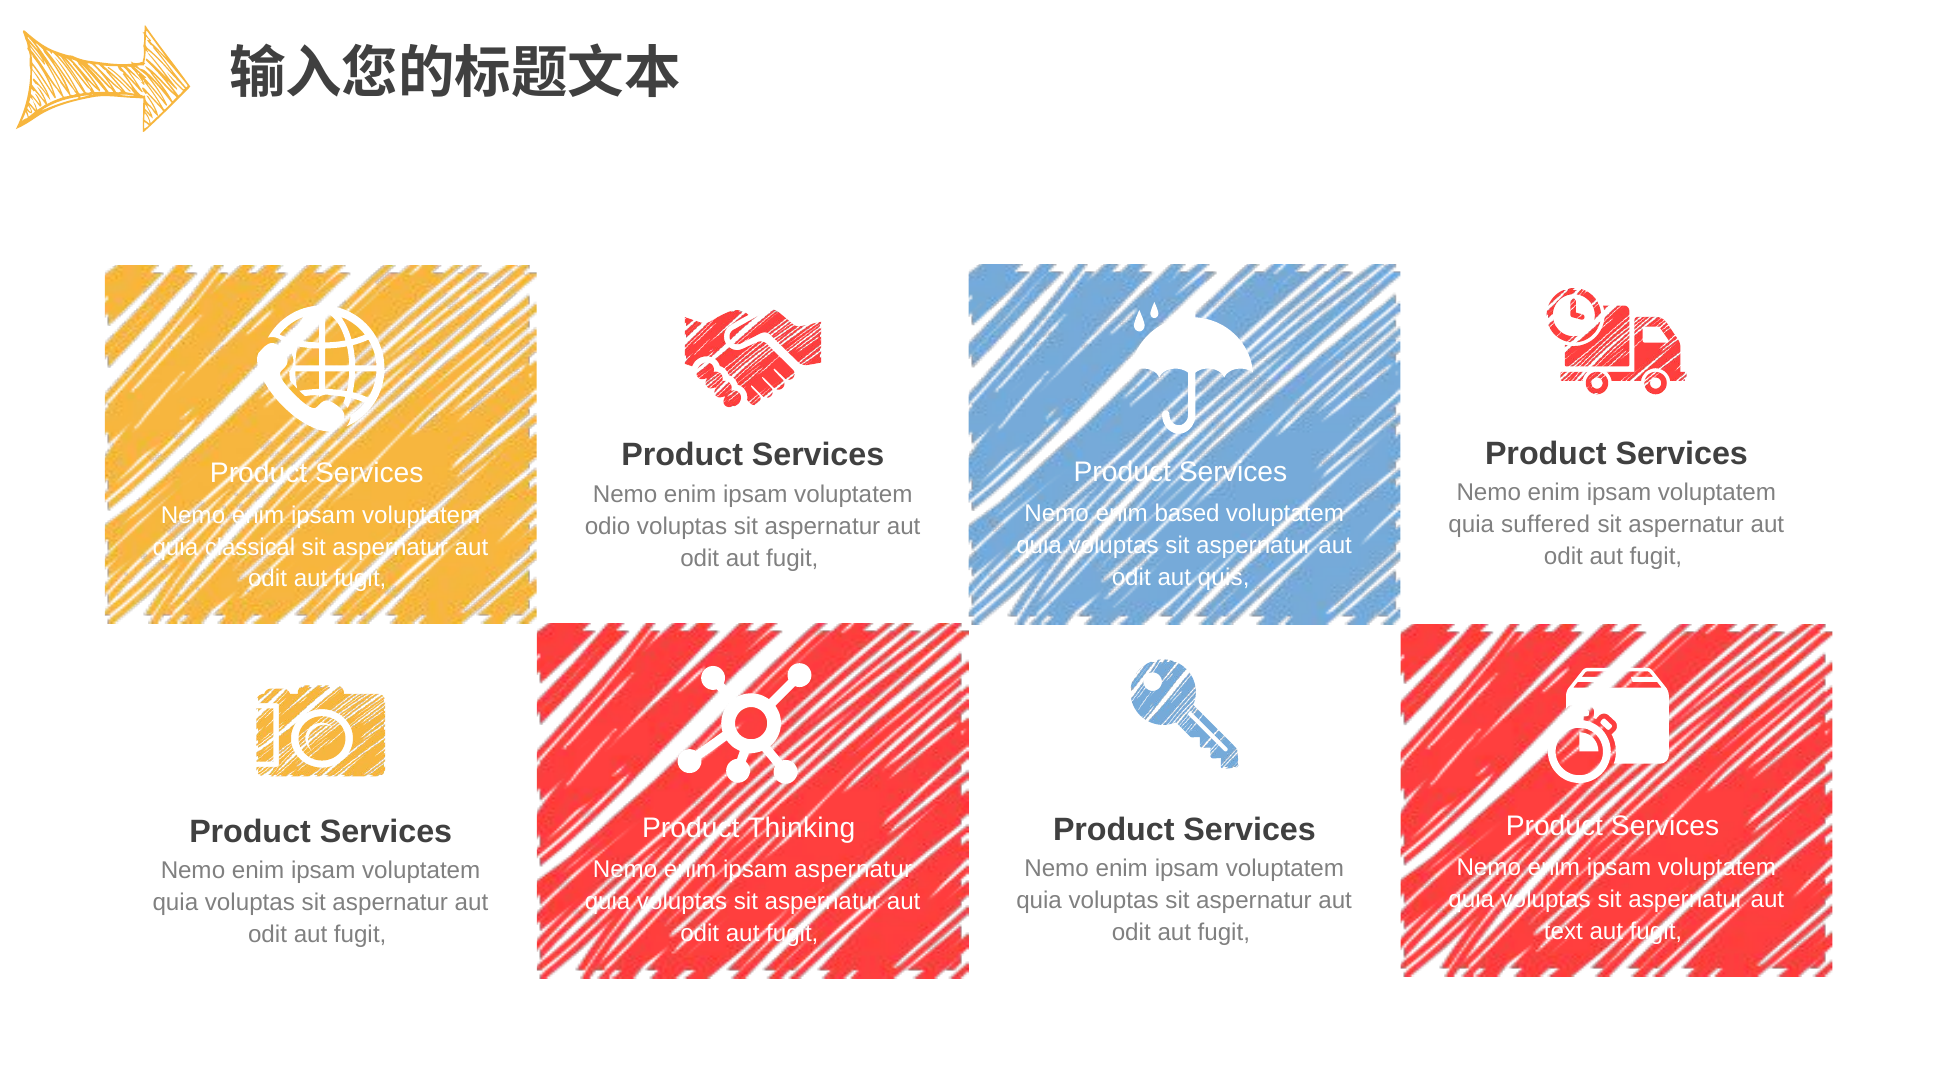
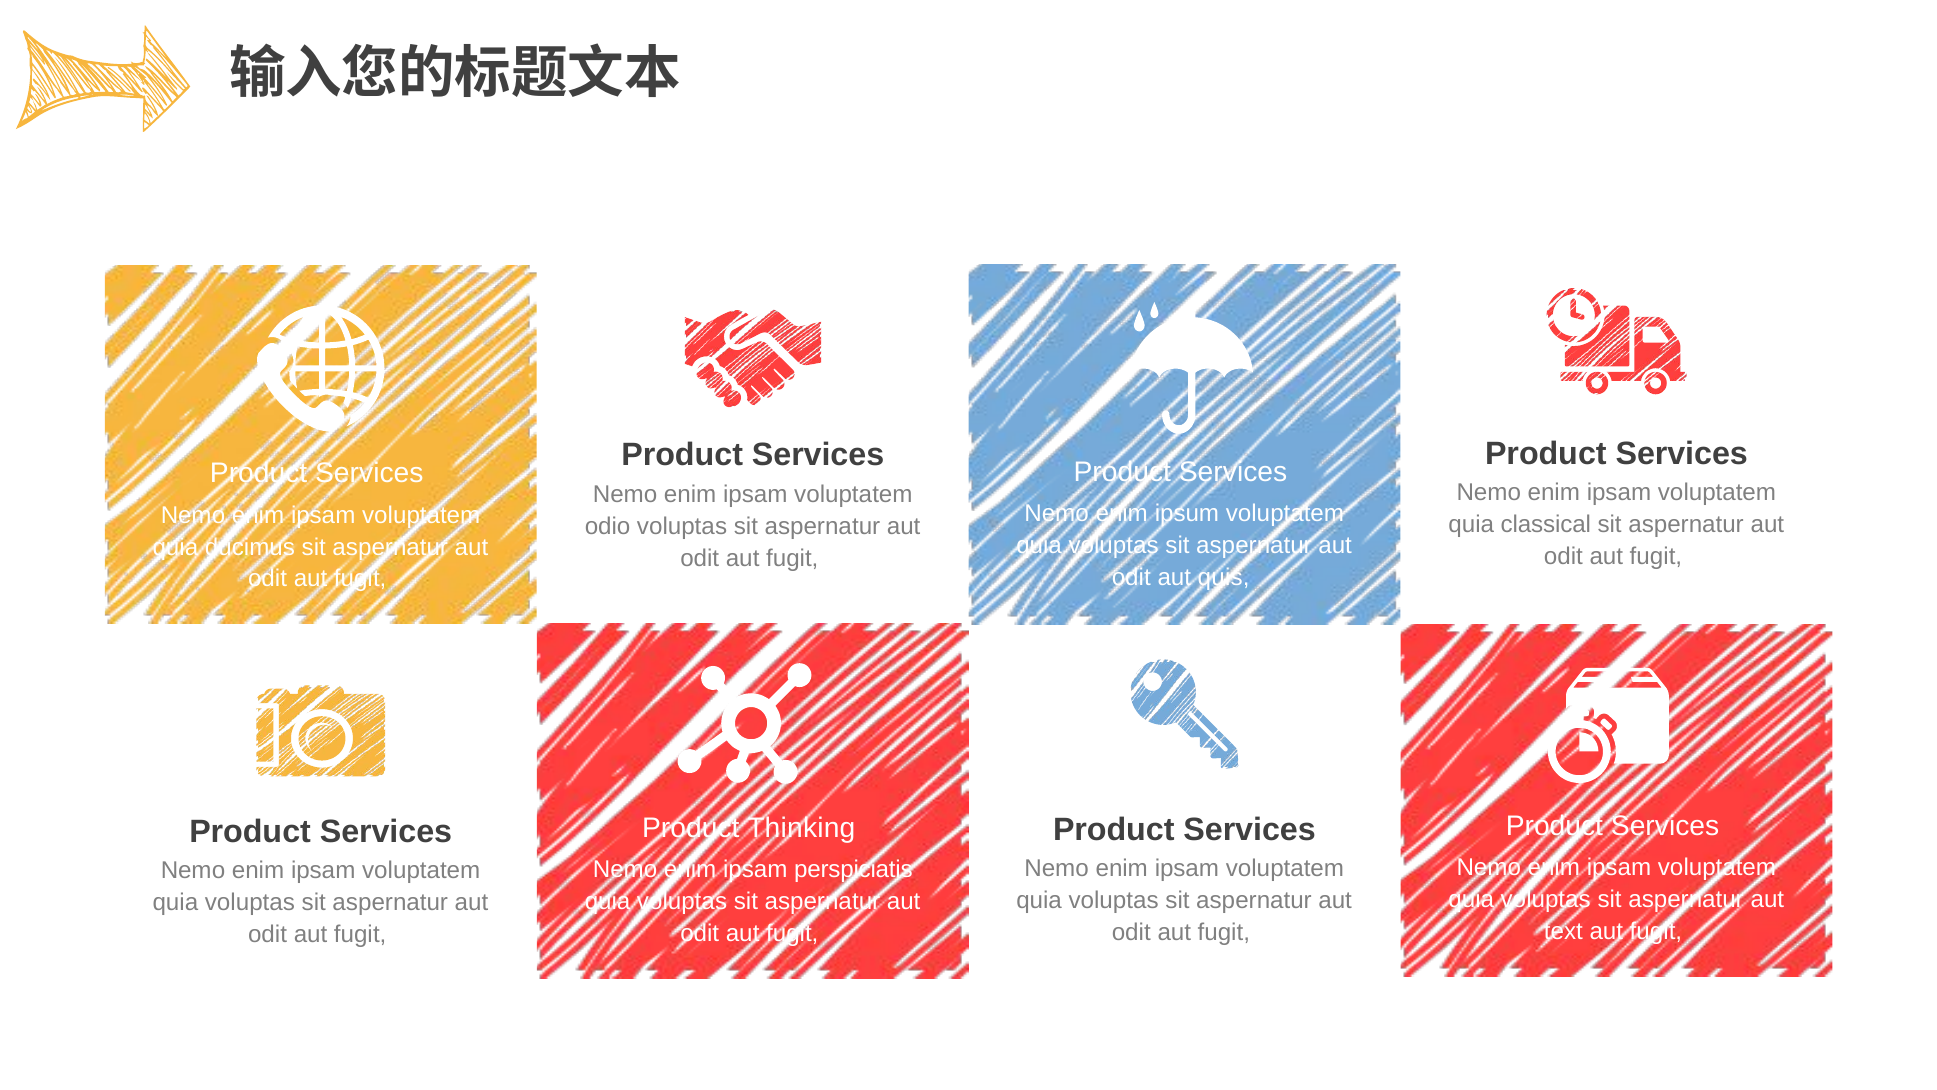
based: based -> ipsum
suffered: suffered -> classical
classical: classical -> ducimus
ipsam aspernatur: aspernatur -> perspiciatis
